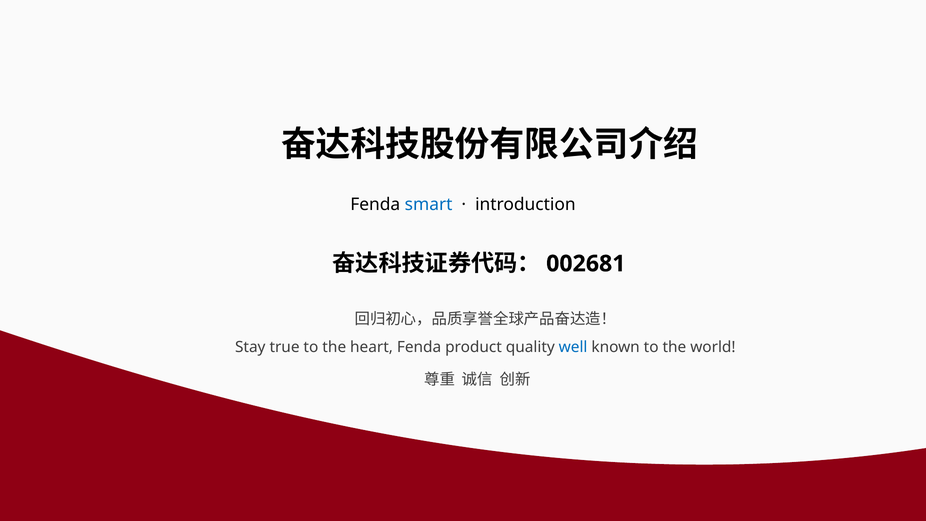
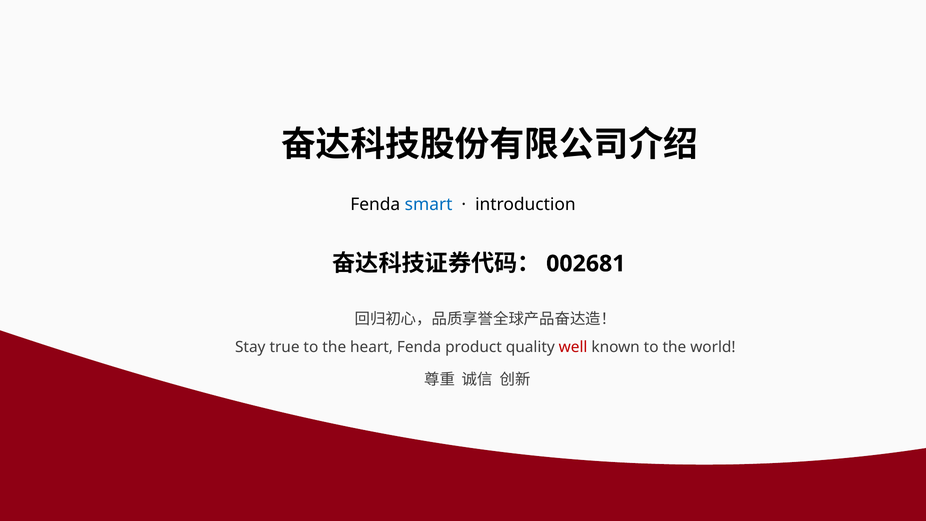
well colour: blue -> red
